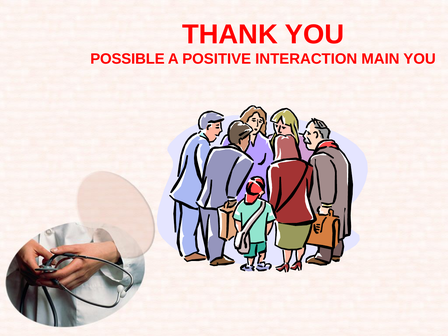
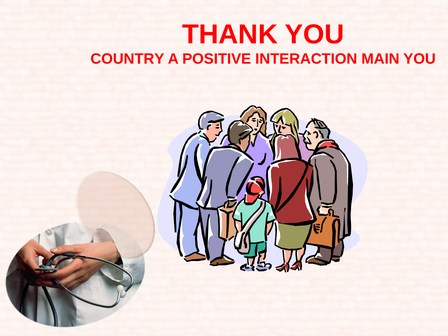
POSSIBLE: POSSIBLE -> COUNTRY
